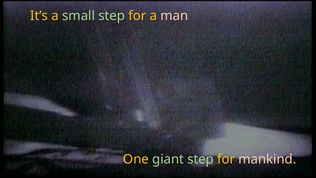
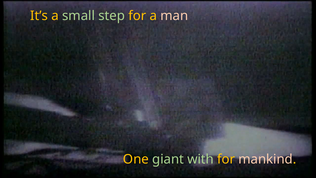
giant step: step -> with
